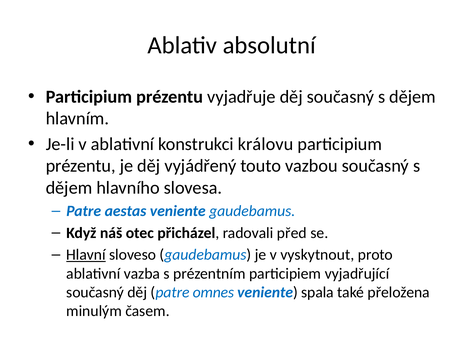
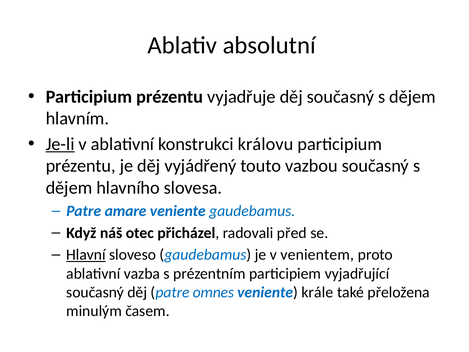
Je-li underline: none -> present
aestas: aestas -> amare
vyskytnout: vyskytnout -> venientem
spala: spala -> krále
